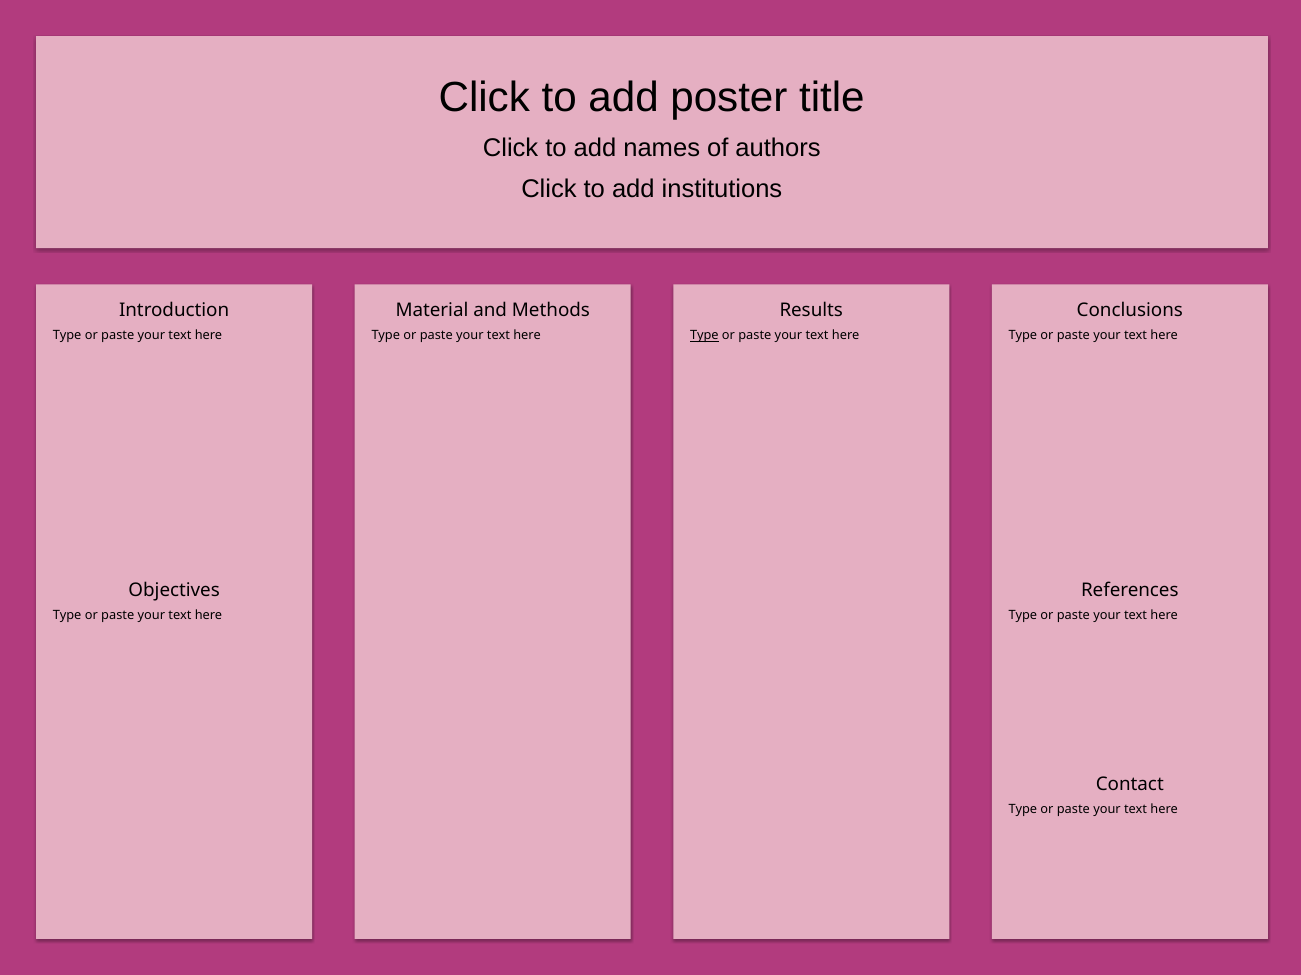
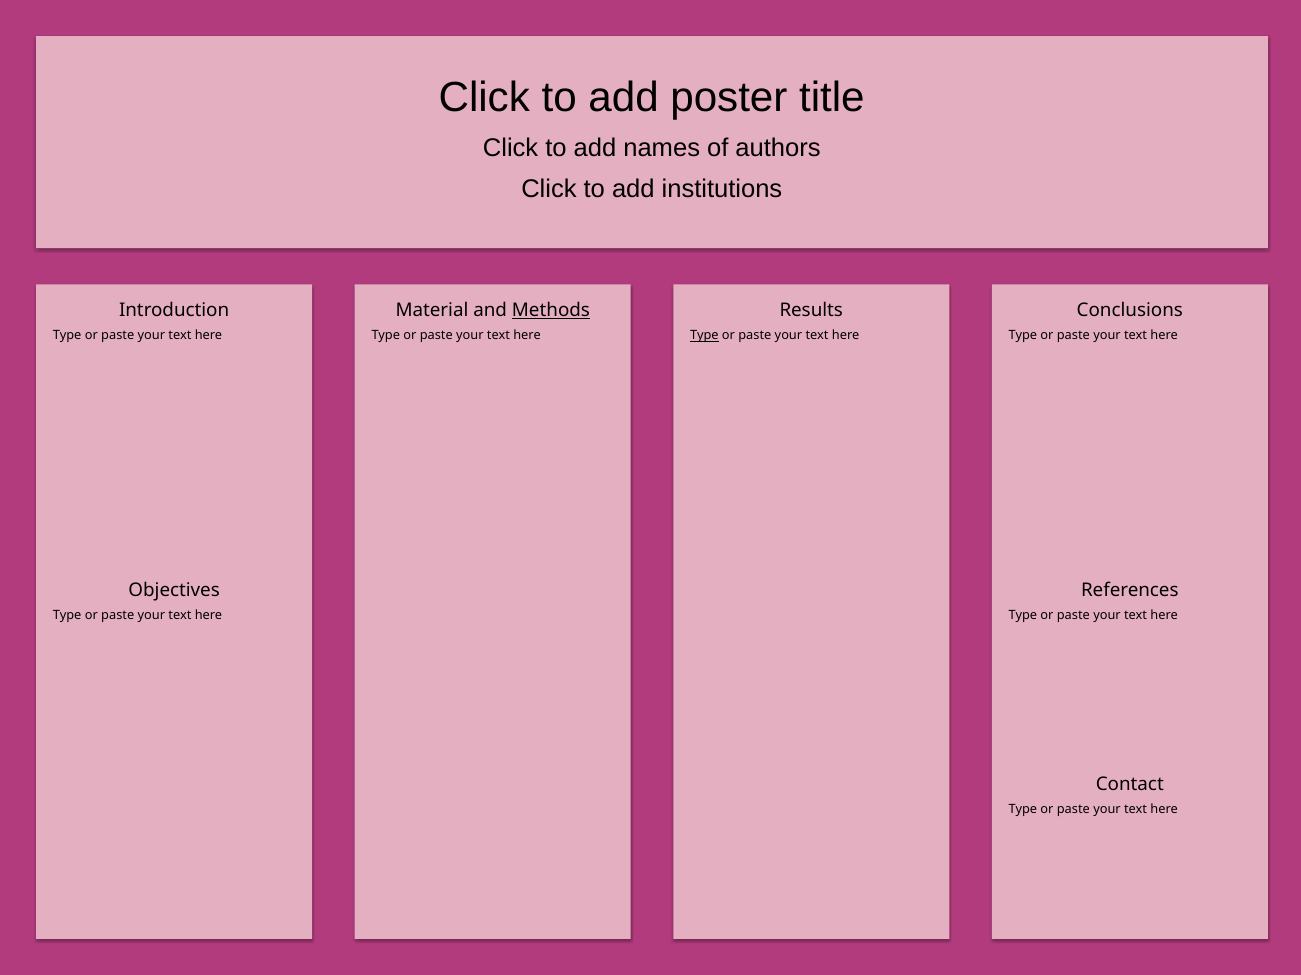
Methods underline: none -> present
